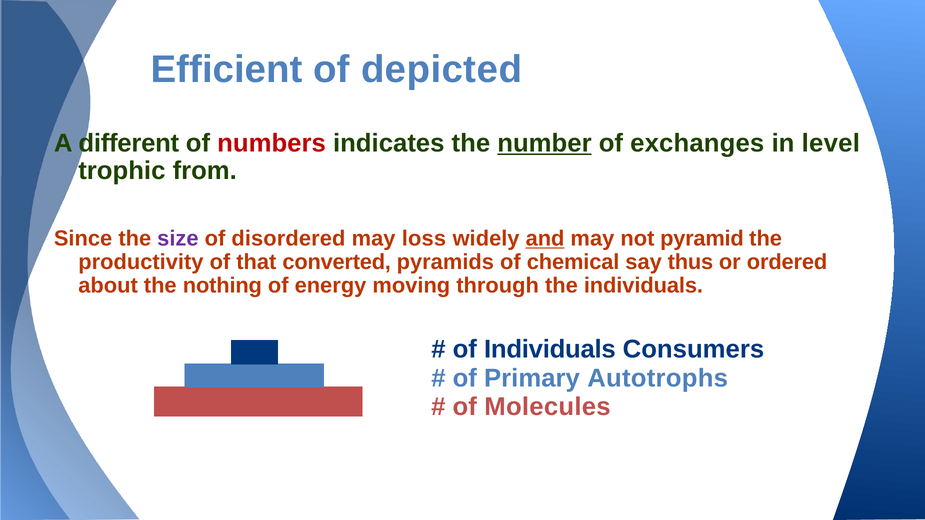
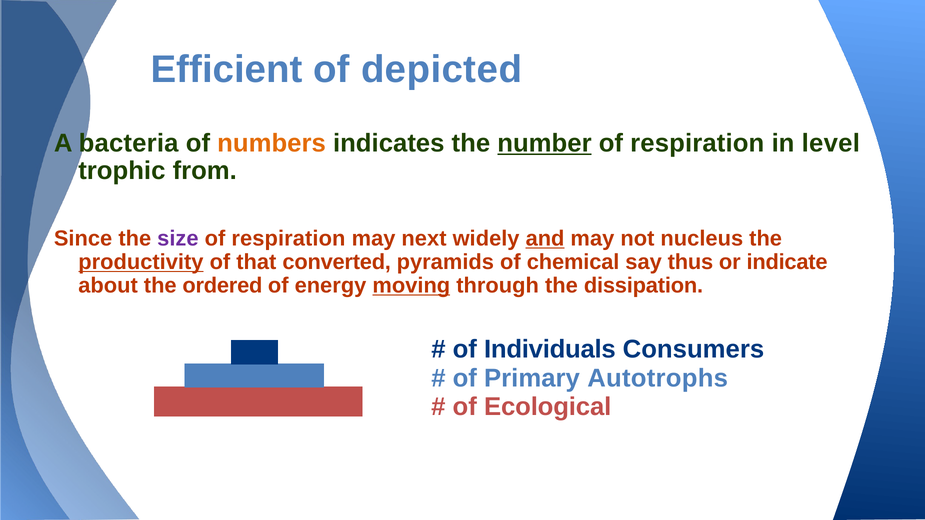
different: different -> bacteria
numbers colour: red -> orange
exchanges at (697, 143): exchanges -> respiration
disordered at (288, 239): disordered -> respiration
loss: loss -> next
pyramid: pyramid -> nucleus
productivity underline: none -> present
ordered: ordered -> indicate
nothing: nothing -> ordered
moving underline: none -> present
the individuals: individuals -> dissipation
Molecules: Molecules -> Ecological
